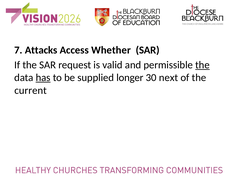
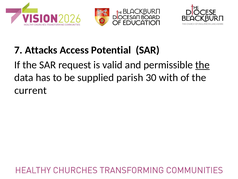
Whether: Whether -> Potential
has underline: present -> none
longer: longer -> parish
next: next -> with
